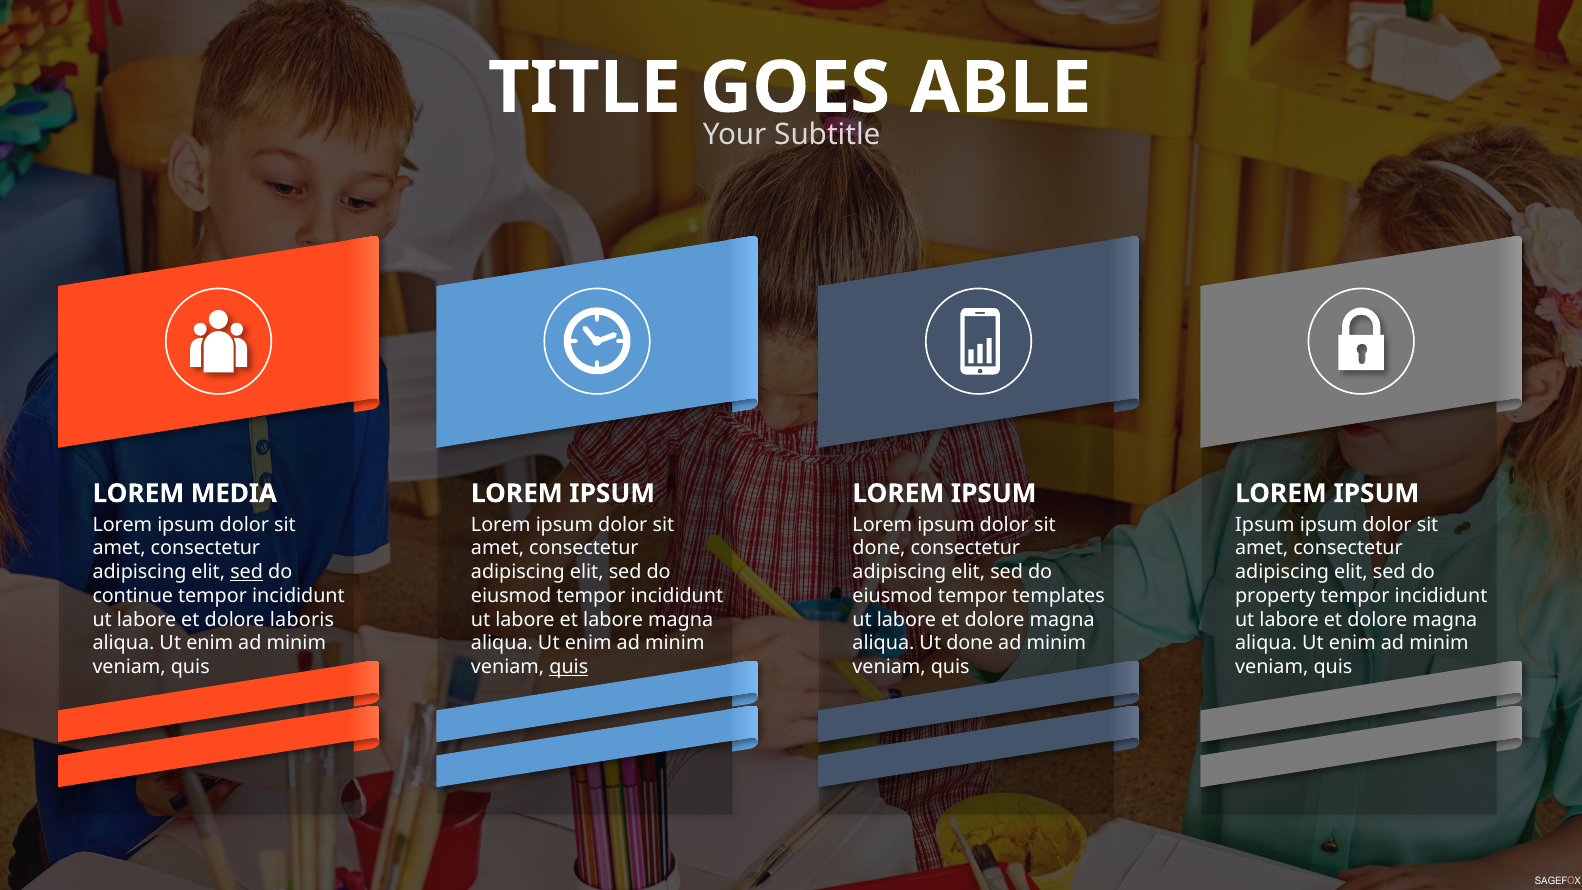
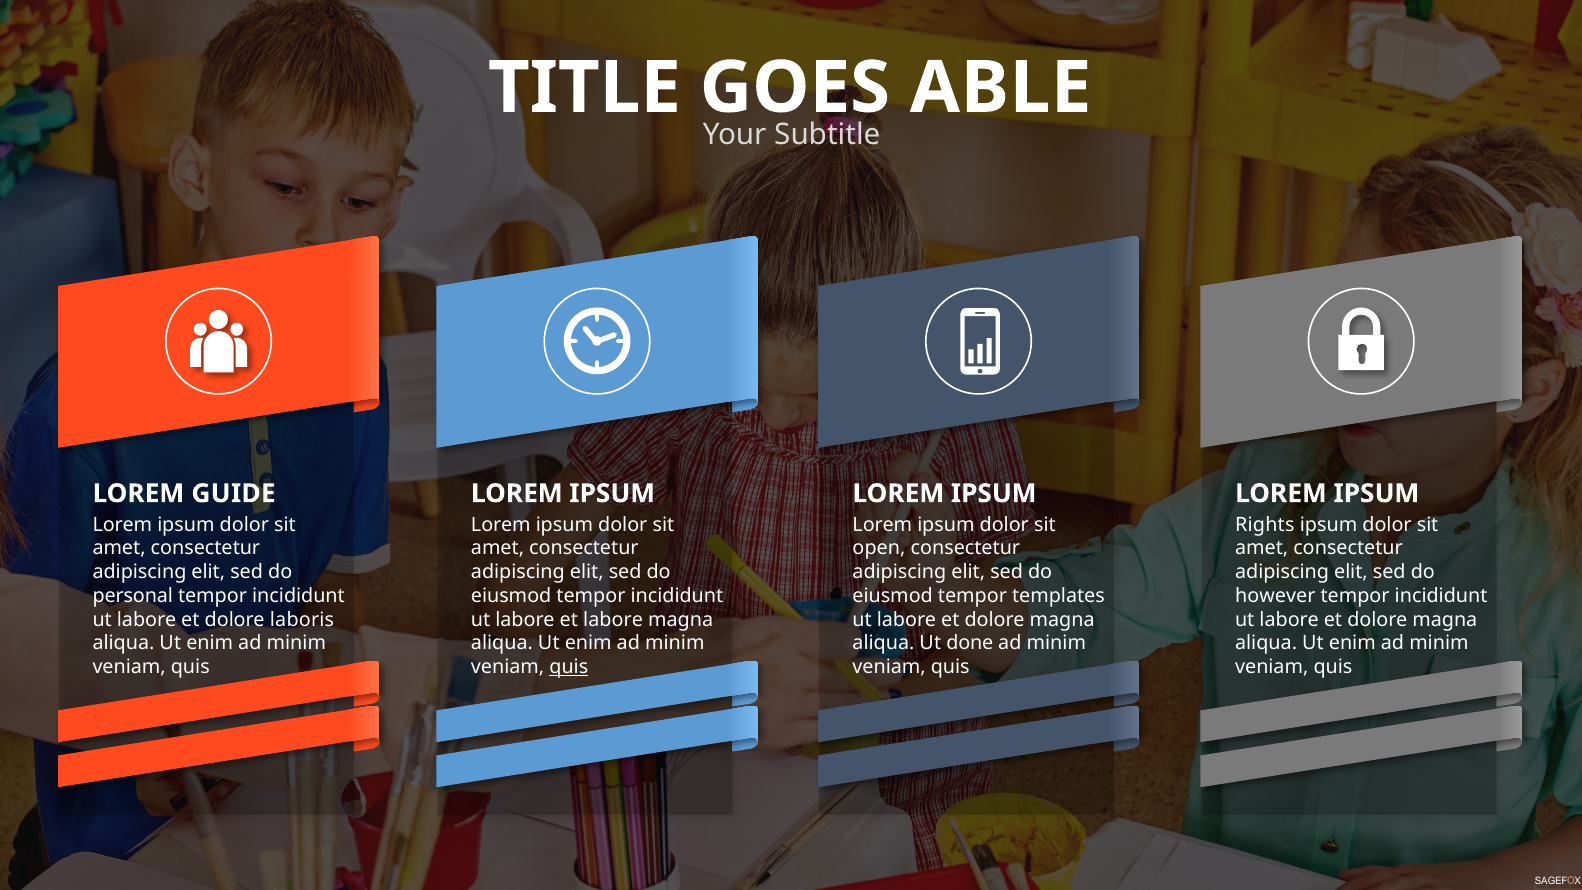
MEDIA: MEDIA -> GUIDE
Ipsum at (1265, 525): Ipsum -> Rights
done at (879, 548): done -> open
sed at (247, 572) underline: present -> none
continue: continue -> personal
property: property -> however
